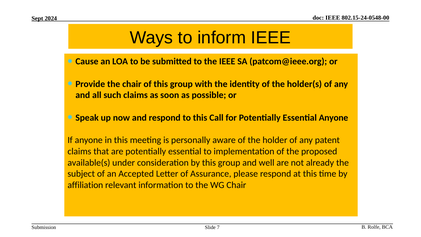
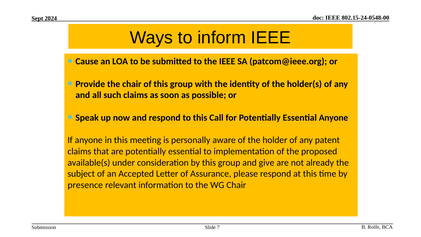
well: well -> give
affiliation: affiliation -> presence
